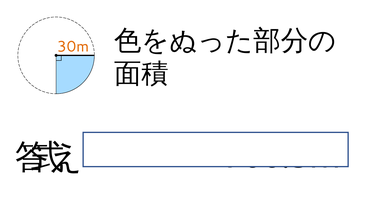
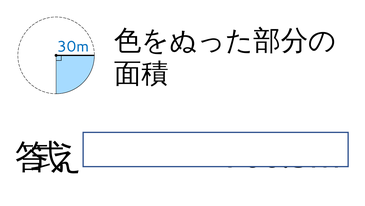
30m colour: orange -> blue
